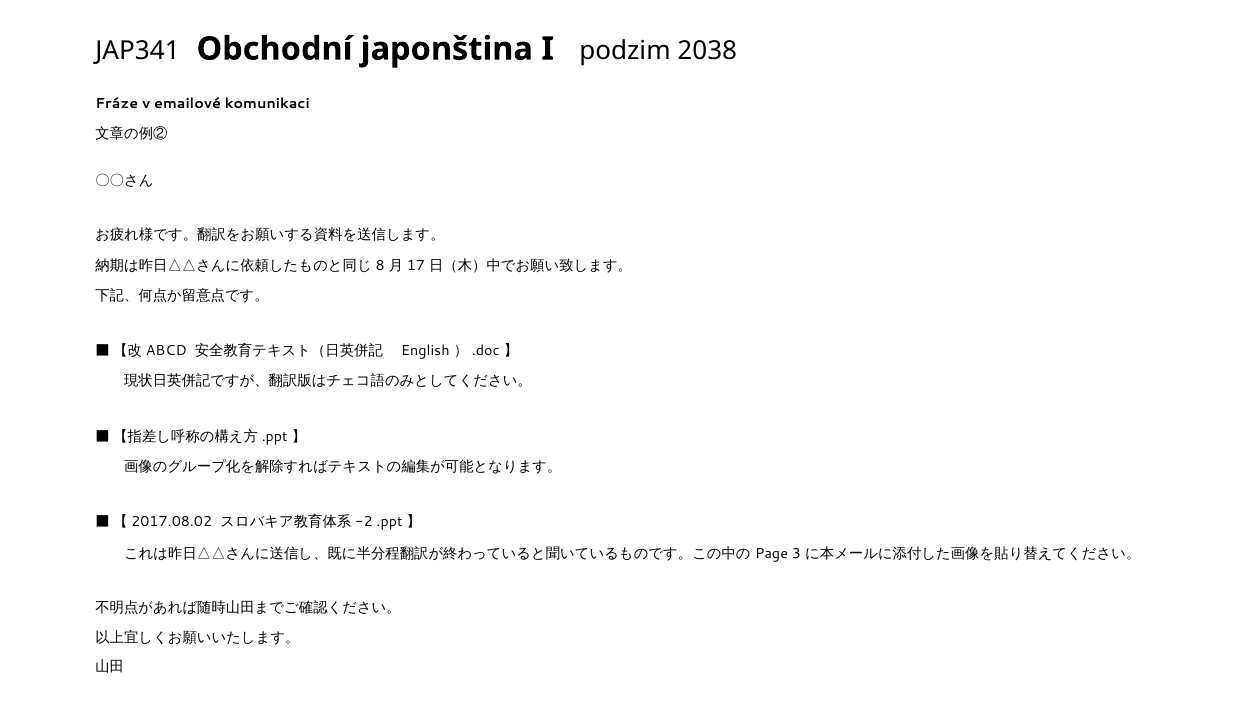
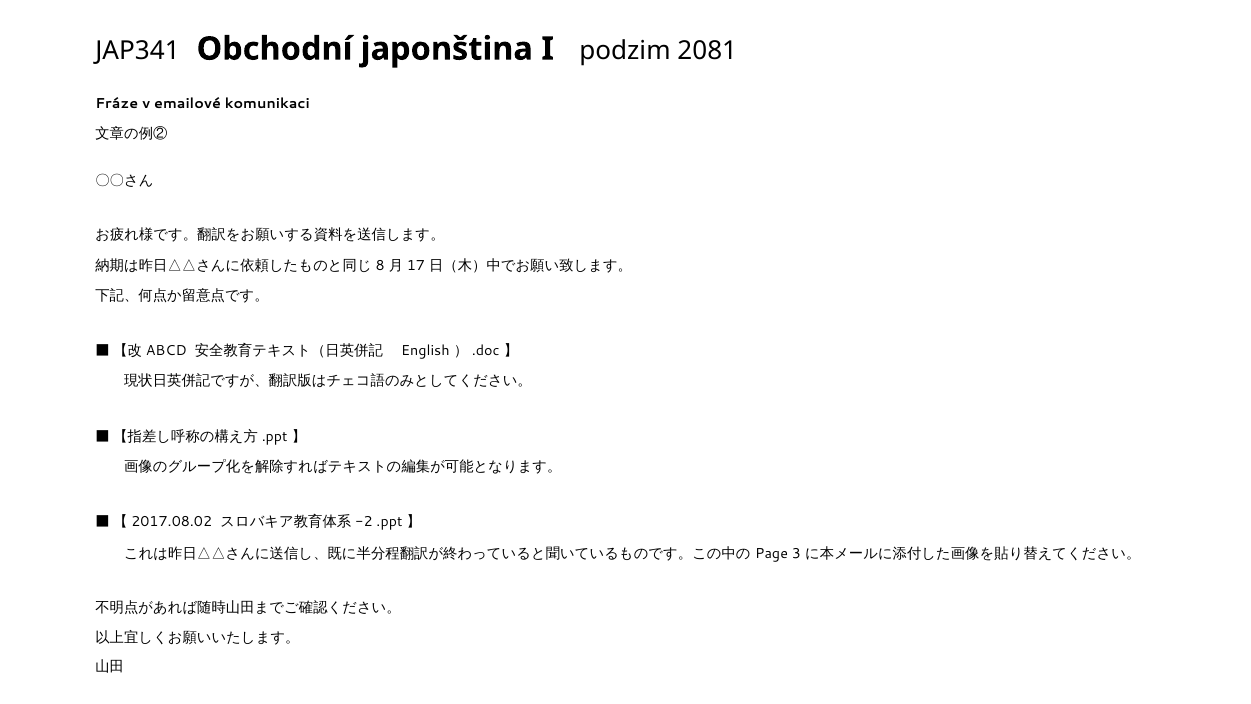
2038: 2038 -> 2081
